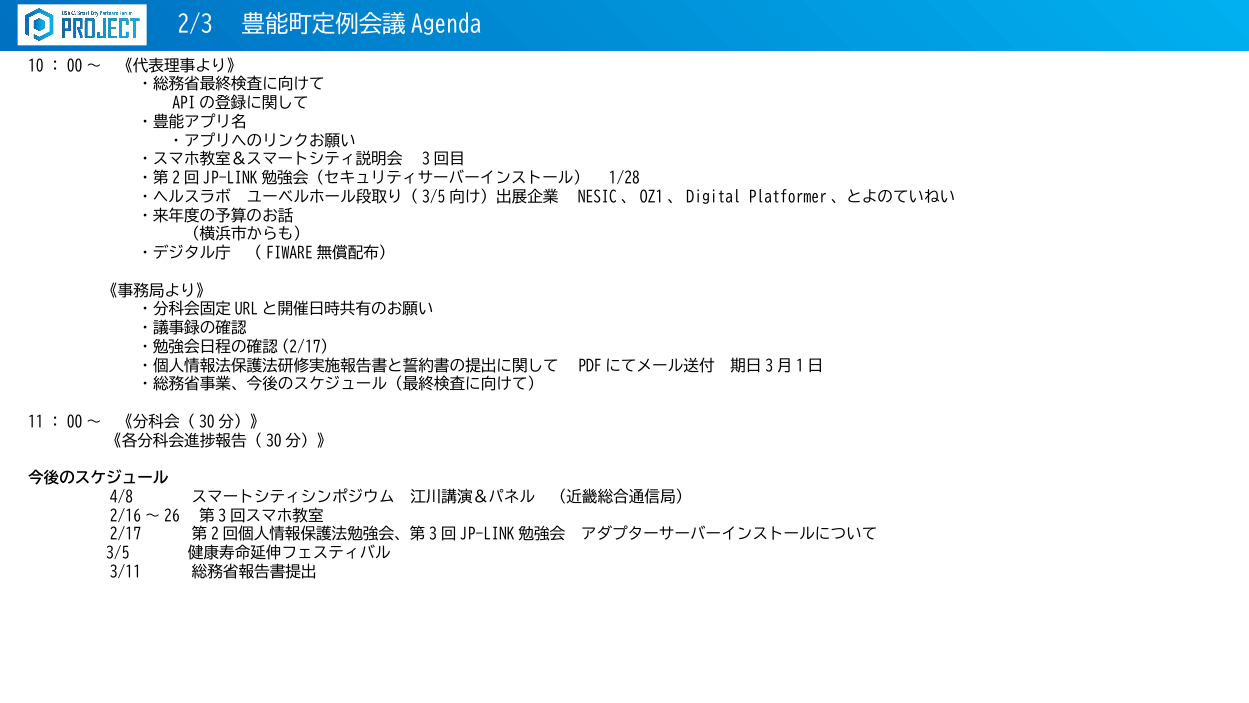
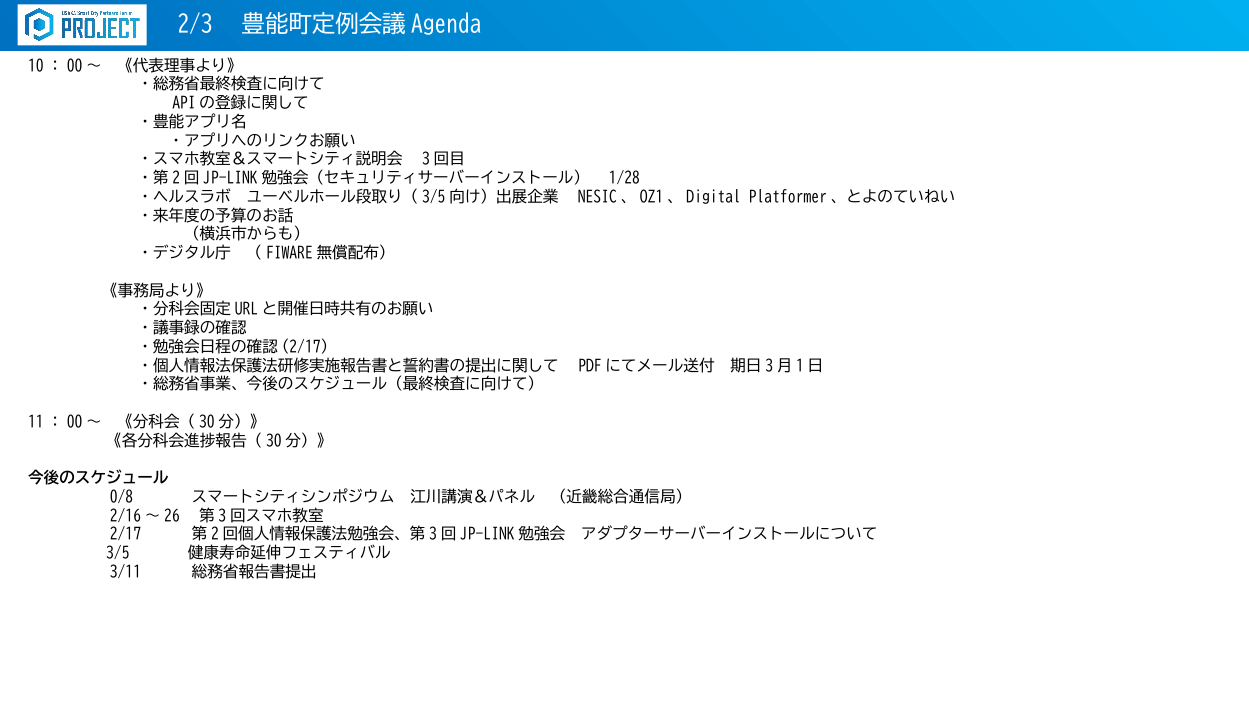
4/8: 4/8 -> 0/8
